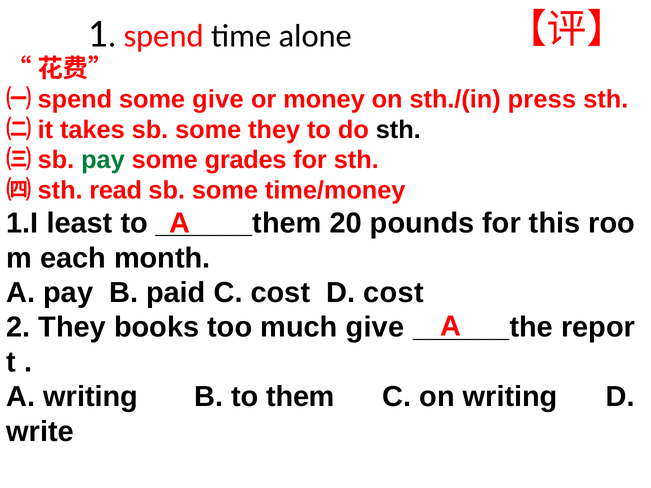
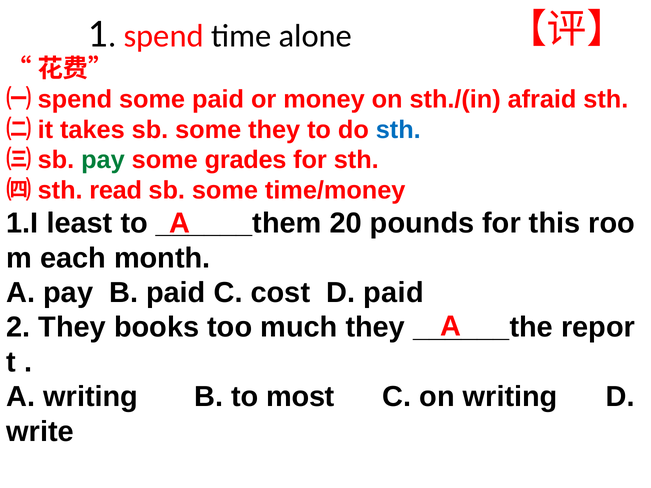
some give: give -> paid
press: press -> afraid
sth at (398, 130) colour: black -> blue
D cost: cost -> paid
much give: give -> they
them: them -> most
